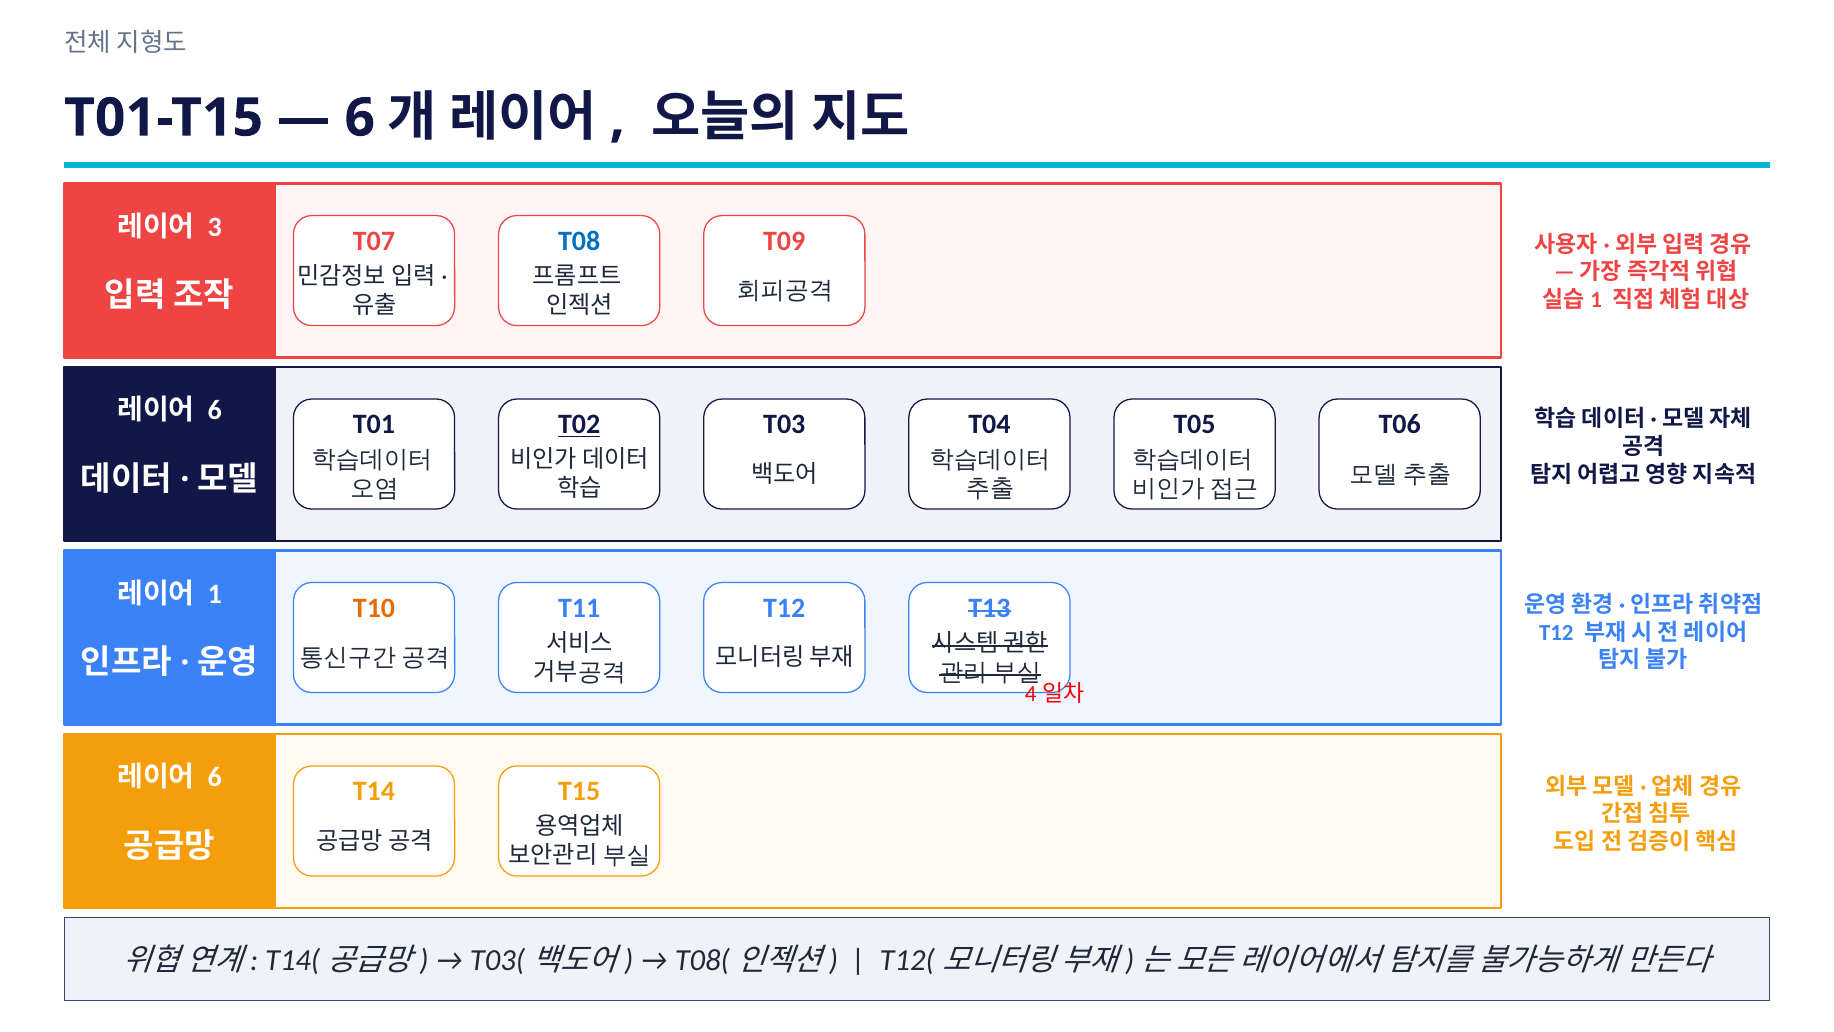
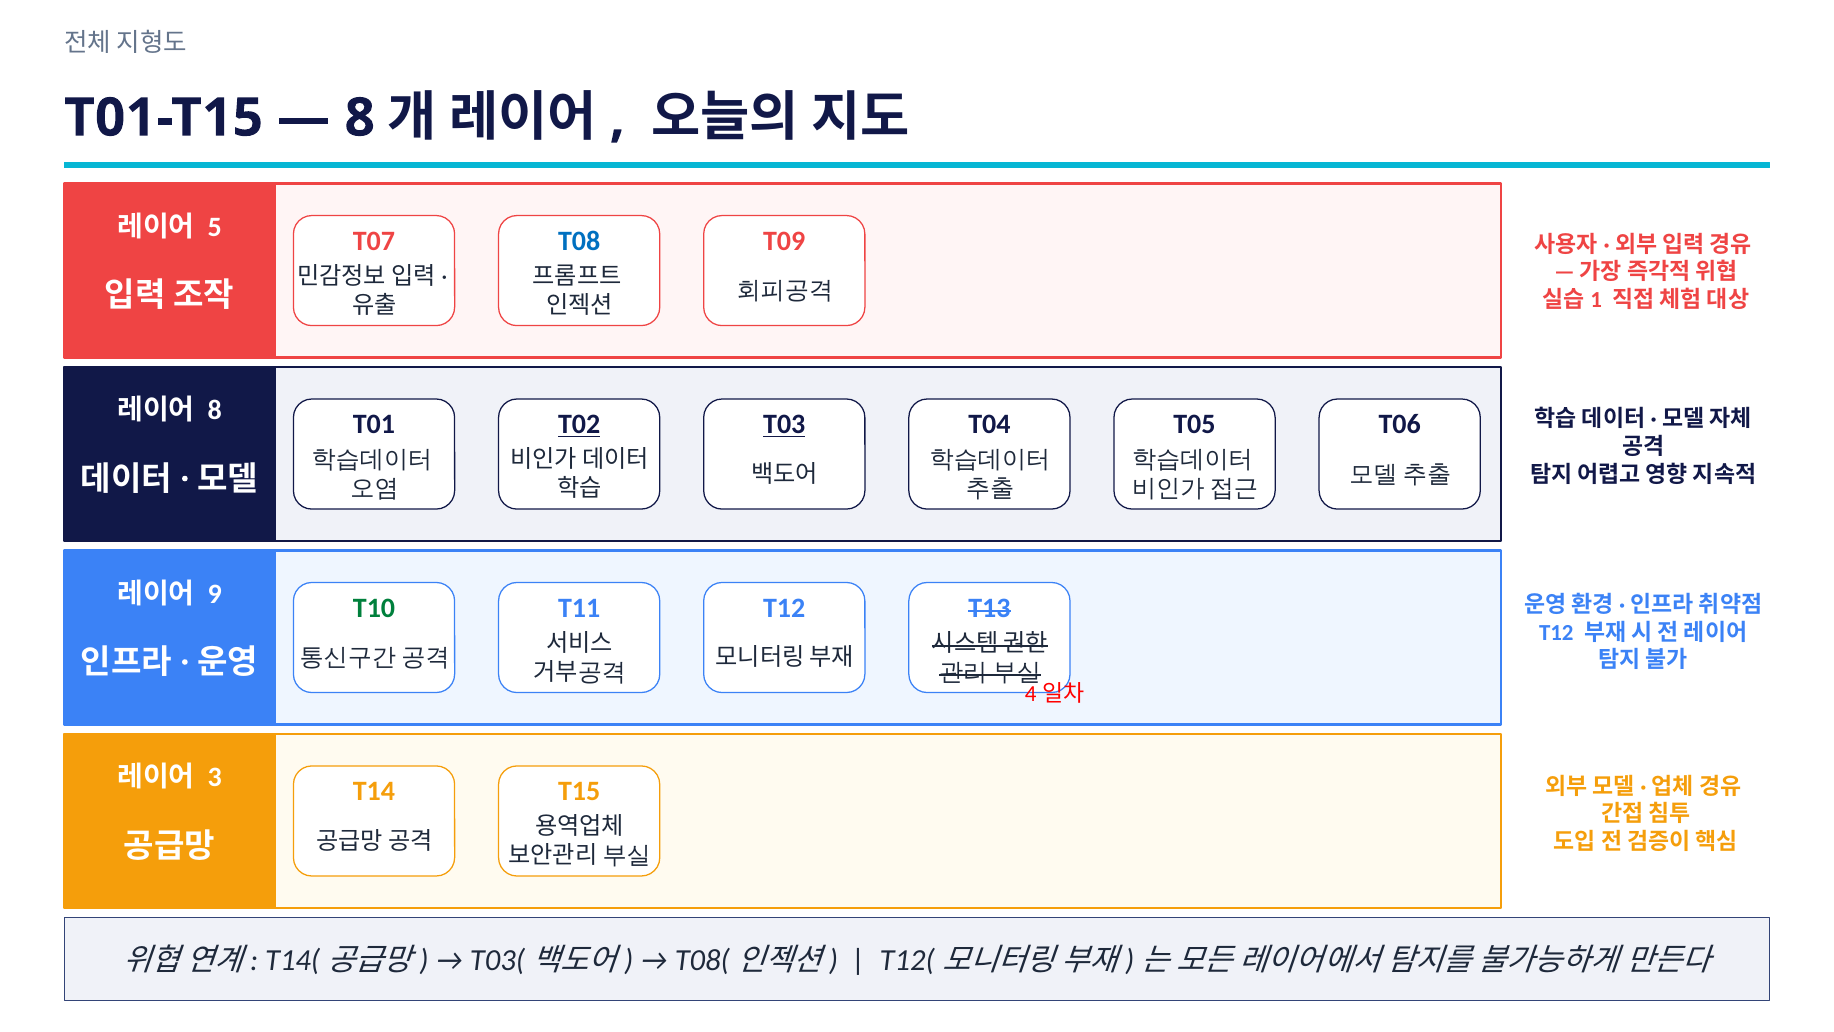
6 at (360, 118): 6 -> 8
3: 3 -> 5
6 at (215, 410): 6 -> 8
T03 underline: none -> present
1: 1 -> 9
T10 colour: orange -> green
6 at (215, 777): 6 -> 3
